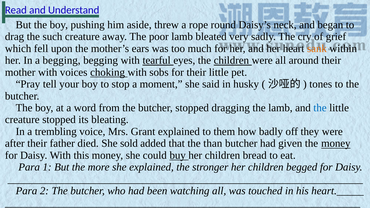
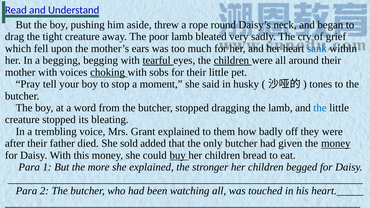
such: such -> tight
sank colour: orange -> blue
than: than -> only
